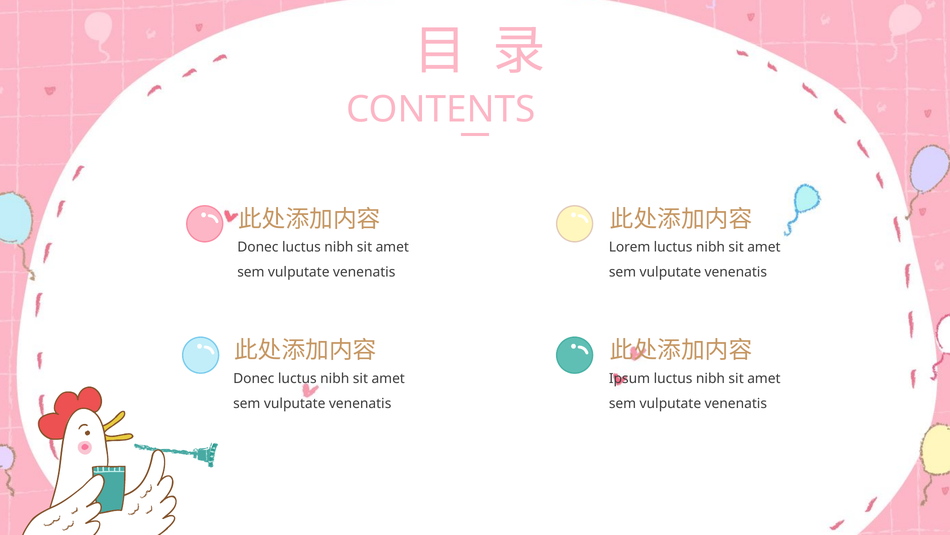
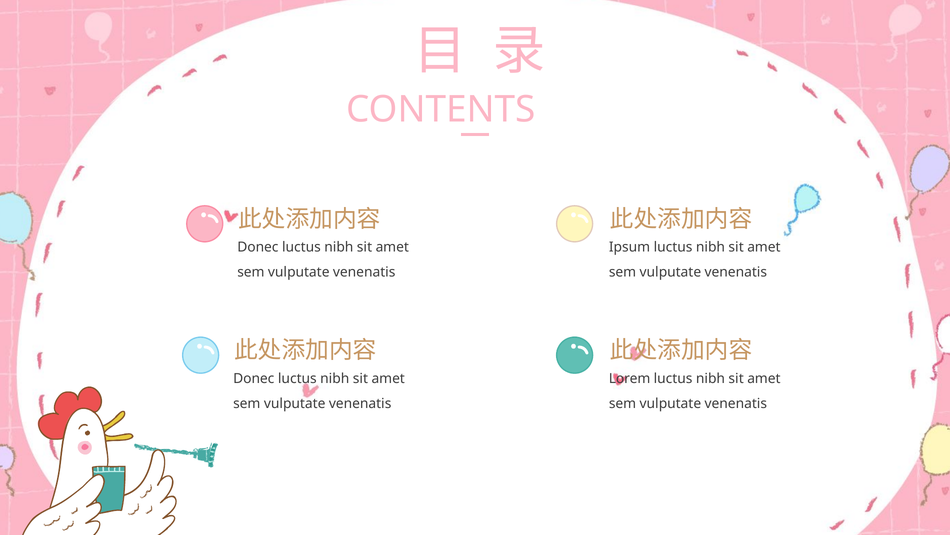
Lorem: Lorem -> Ipsum
Ipsum: Ipsum -> Lorem
